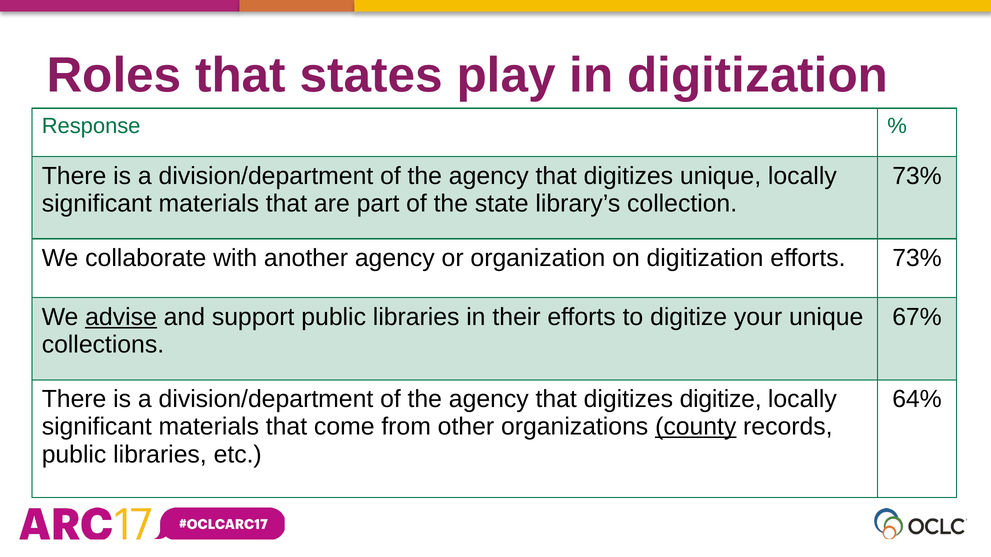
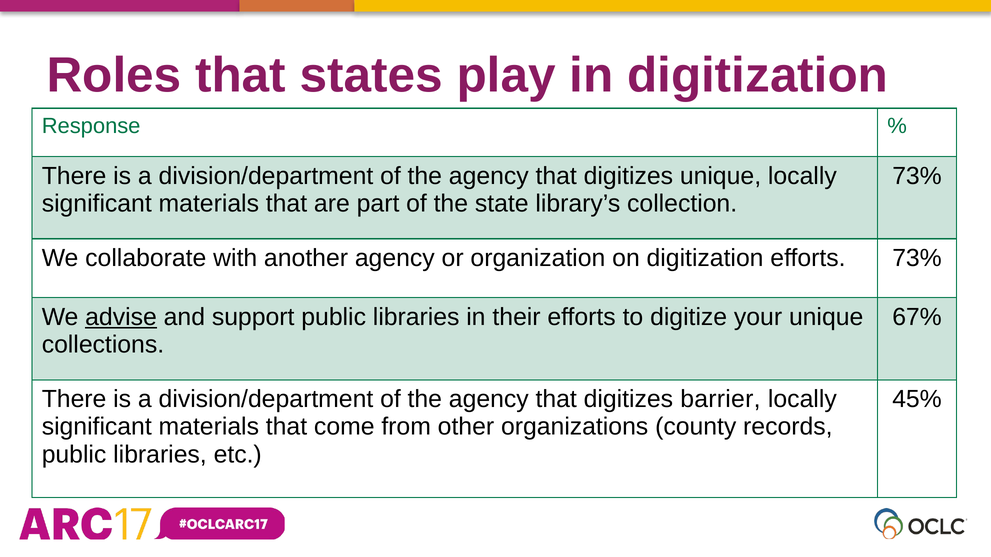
digitizes digitize: digitize -> barrier
64%: 64% -> 45%
county underline: present -> none
